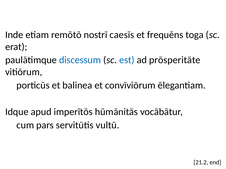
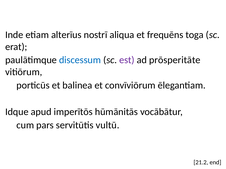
remōtō: remōtō -> alterīus
caesīs: caesīs -> aliqua
est colour: blue -> purple
